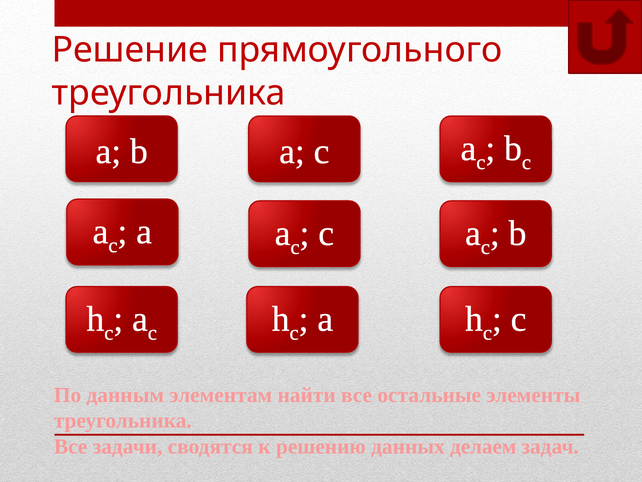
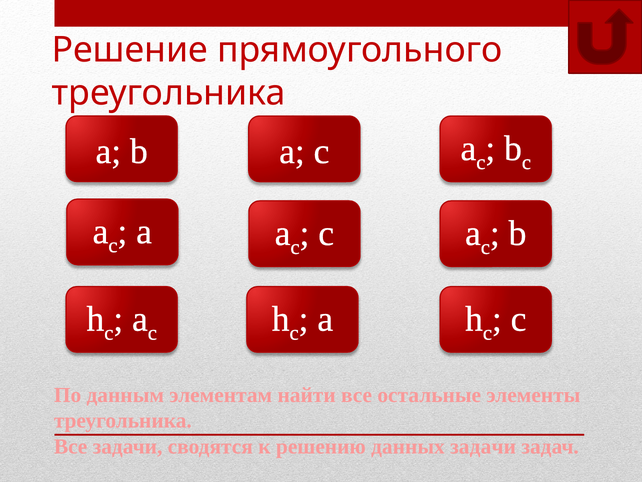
данных делаем: делаем -> задачи
